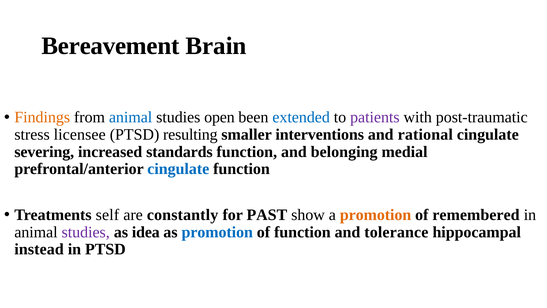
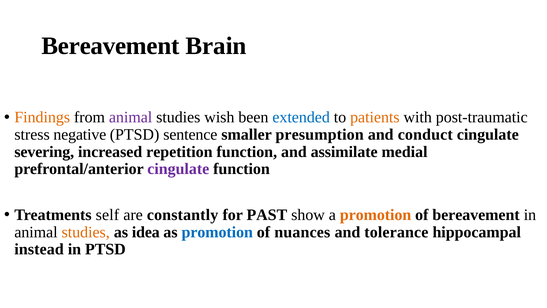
animal at (131, 117) colour: blue -> purple
open: open -> wish
patients colour: purple -> orange
licensee: licensee -> negative
resulting: resulting -> sentence
interventions: interventions -> presumption
rational: rational -> conduct
standards: standards -> repetition
belonging: belonging -> assimilate
cingulate at (178, 169) colour: blue -> purple
of remembered: remembered -> bereavement
studies at (86, 232) colour: purple -> orange
of function: function -> nuances
